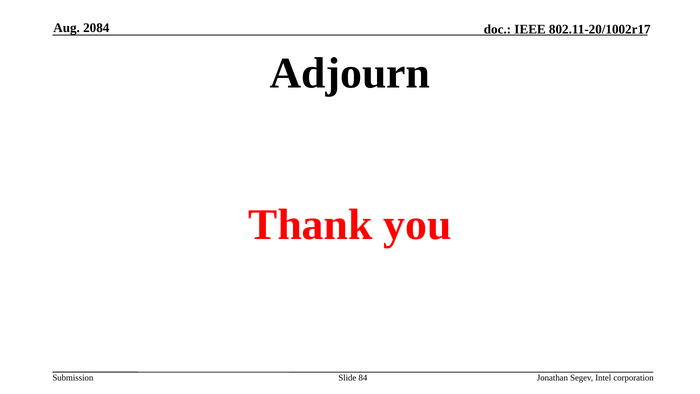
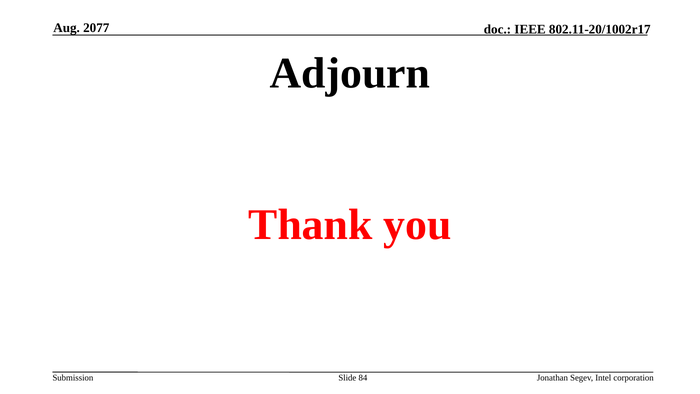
2084: 2084 -> 2077
